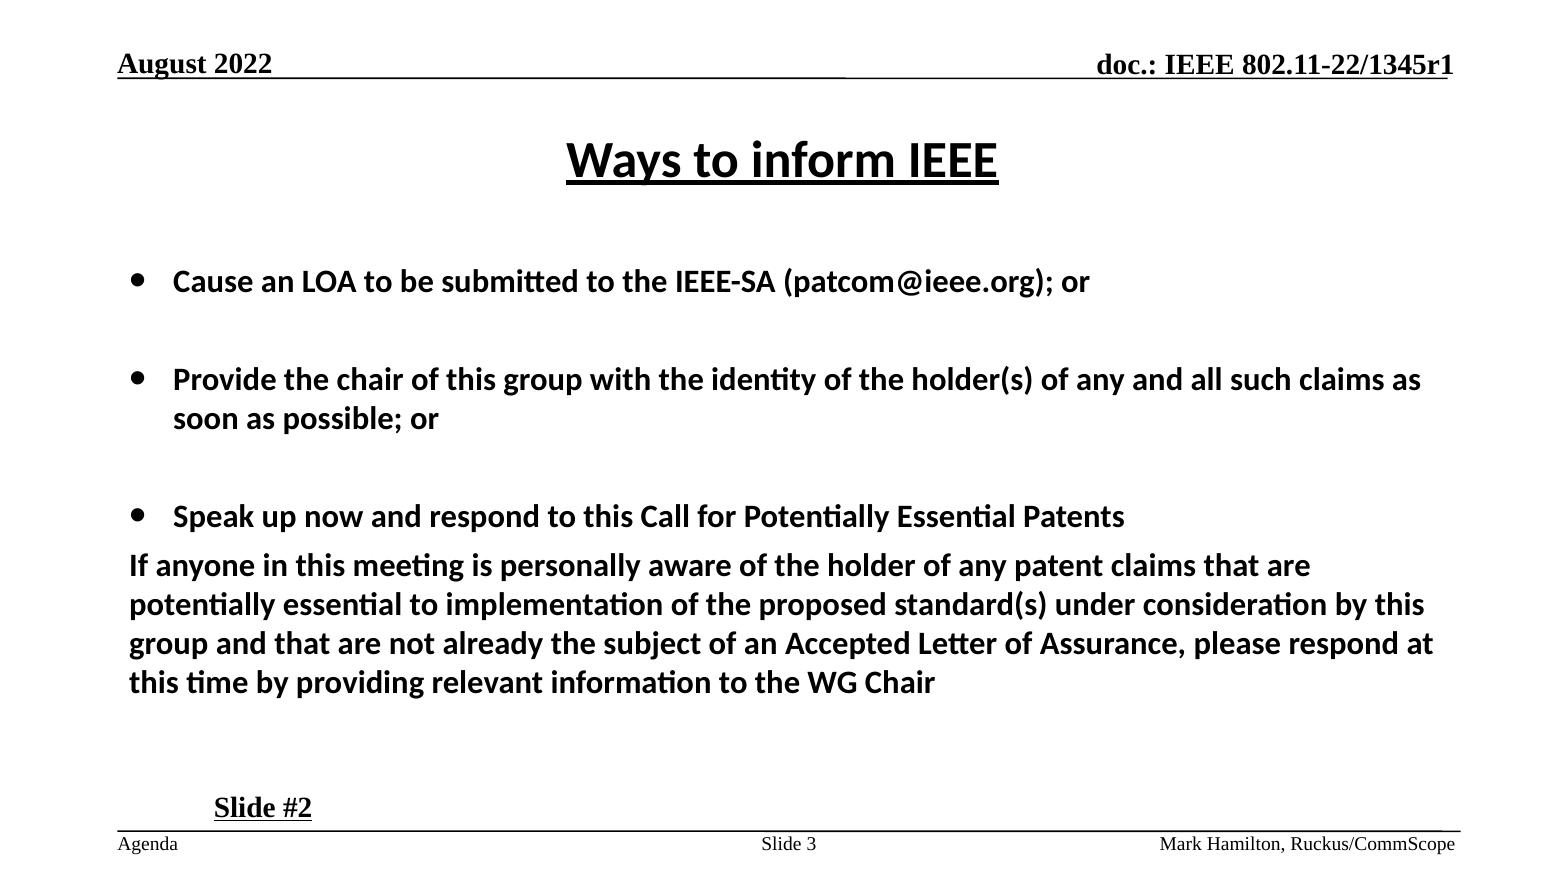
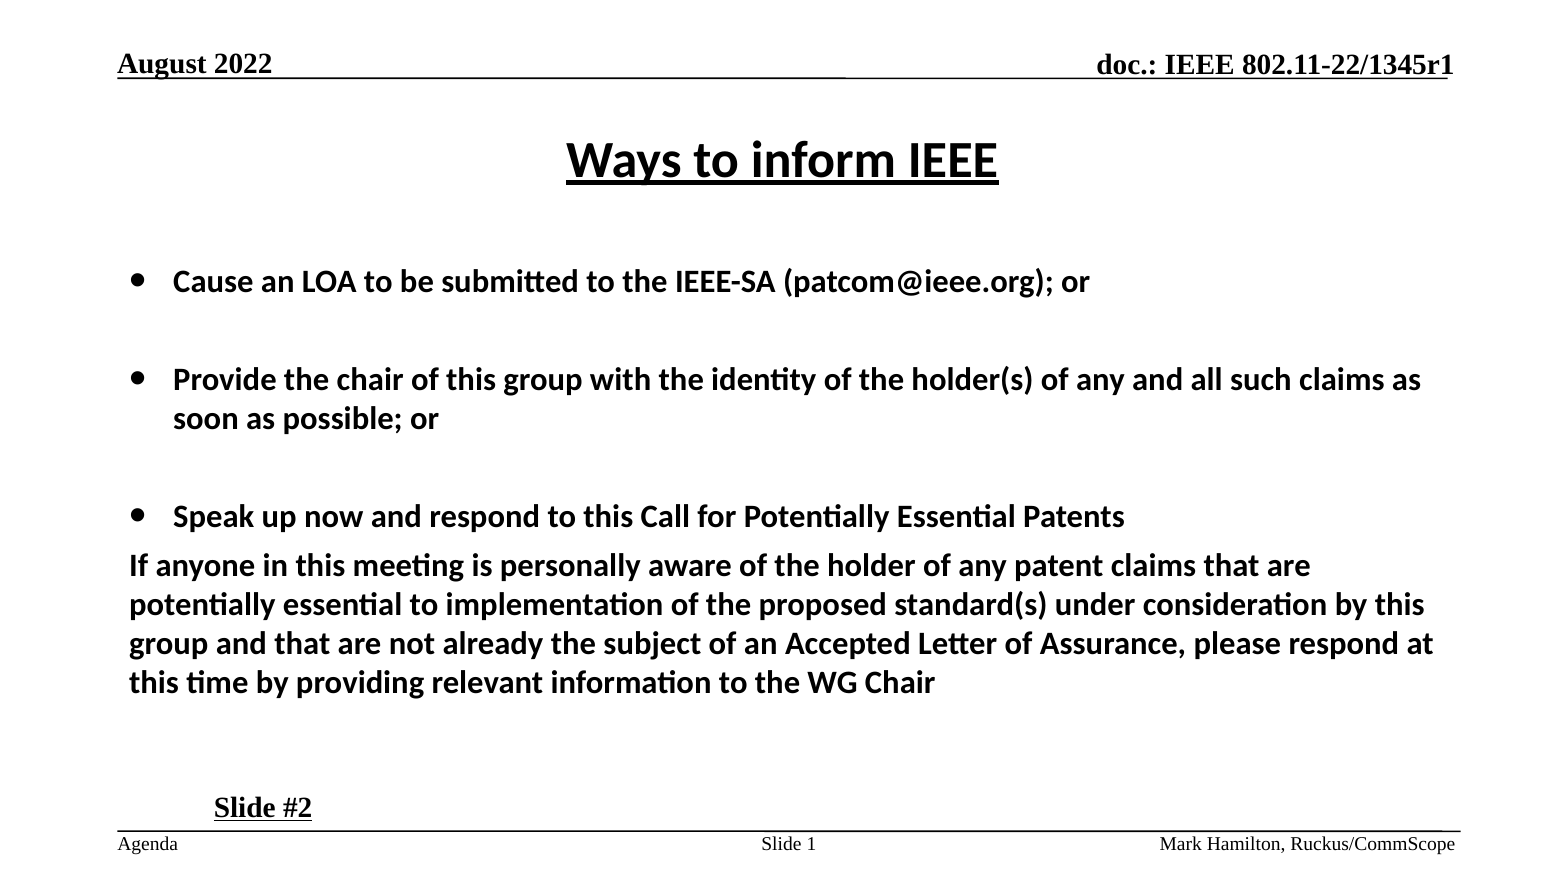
3: 3 -> 1
